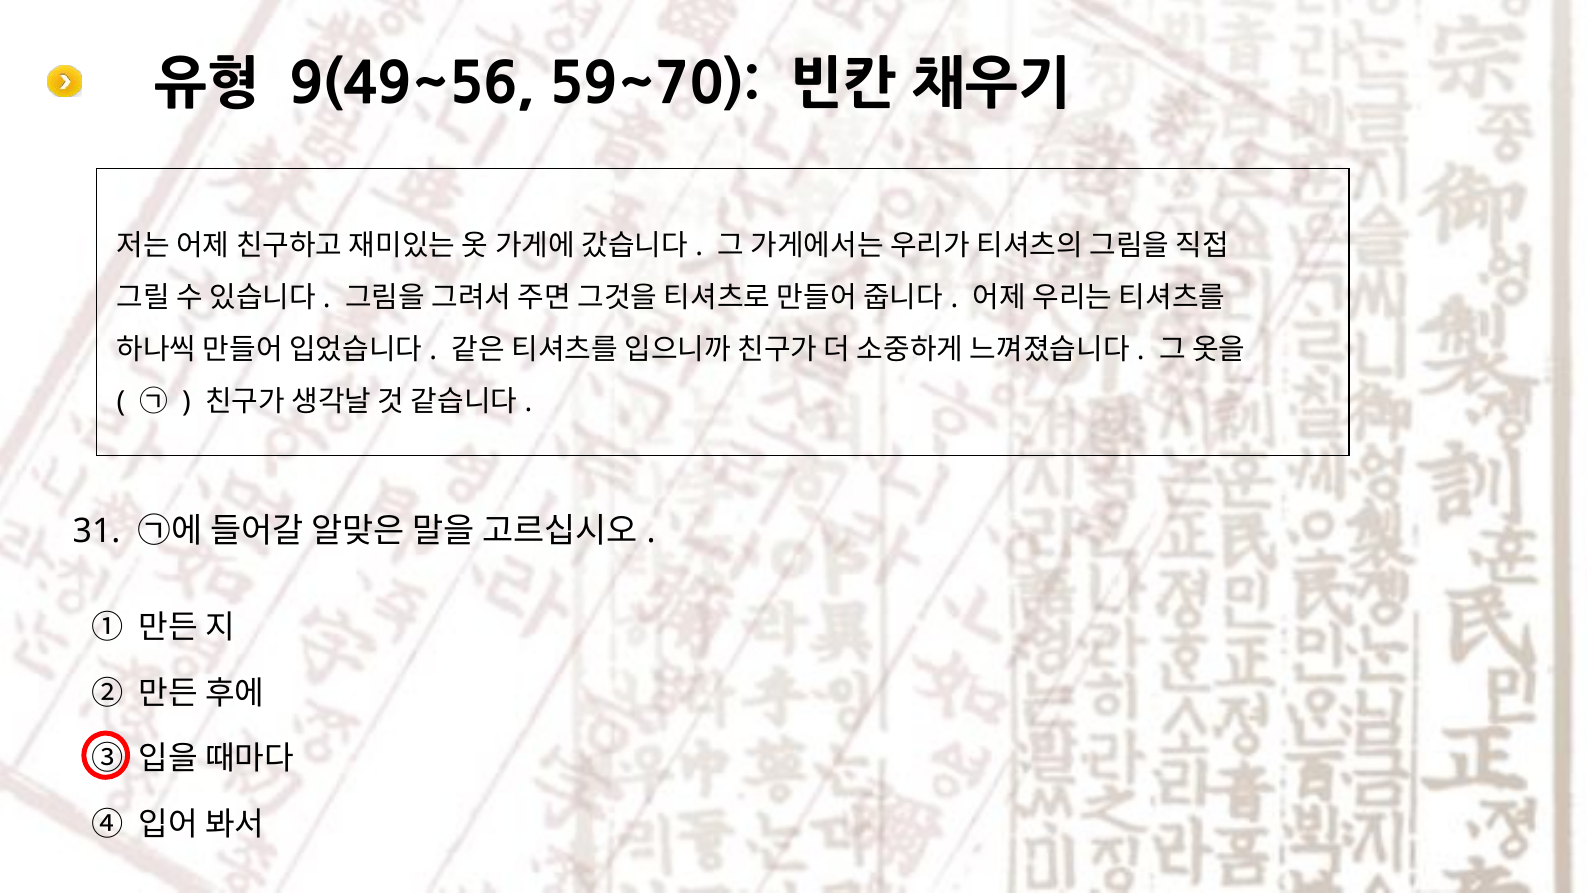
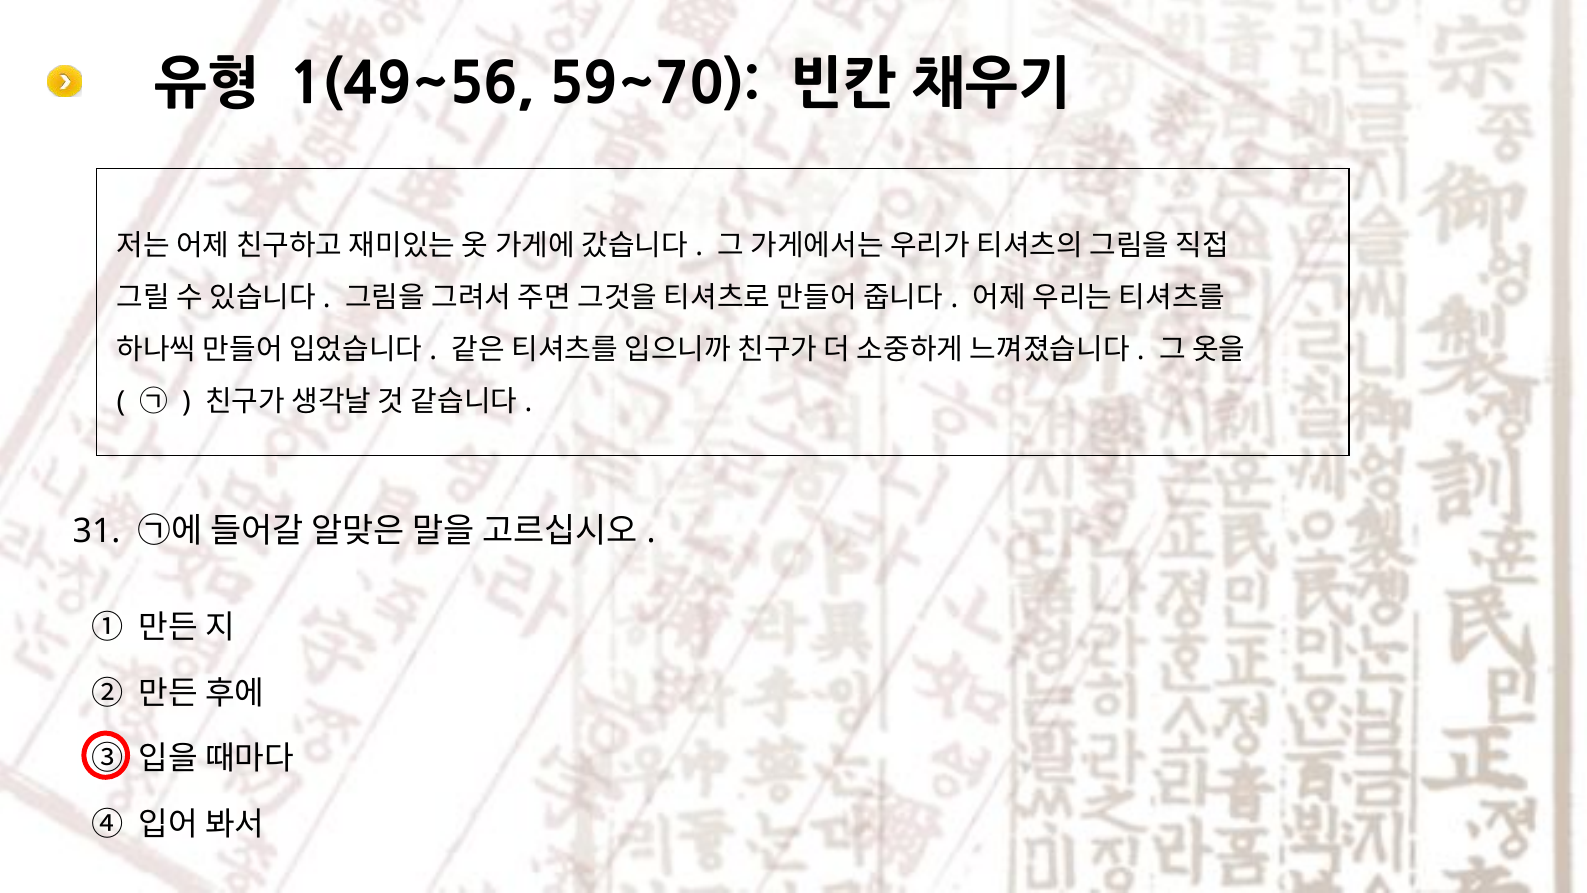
9(49~56: 9(49~56 -> 1(49~56
